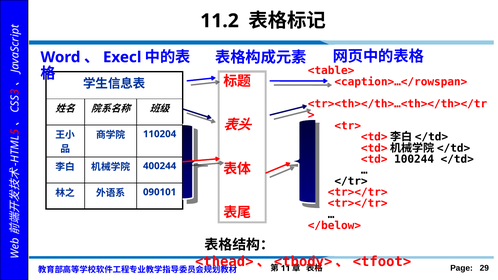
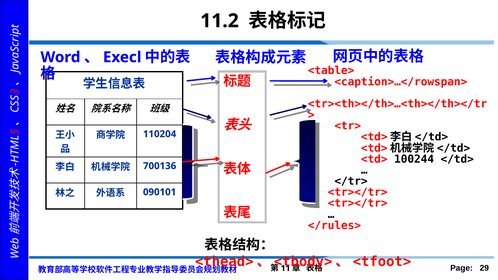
400244: 400244 -> 700136
</below>: </below> -> </rules>
